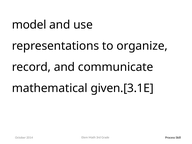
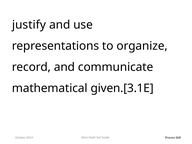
model: model -> justify
